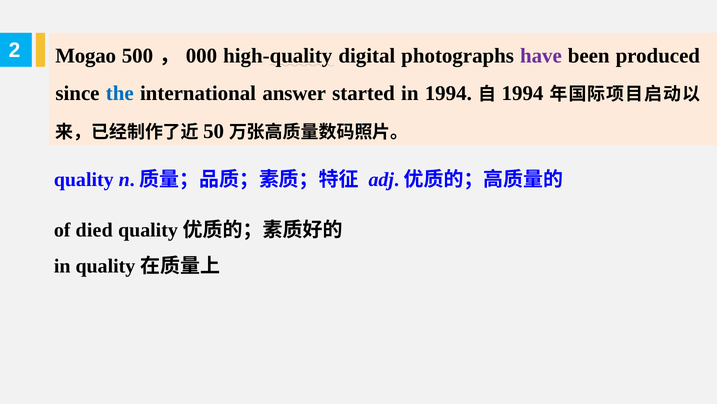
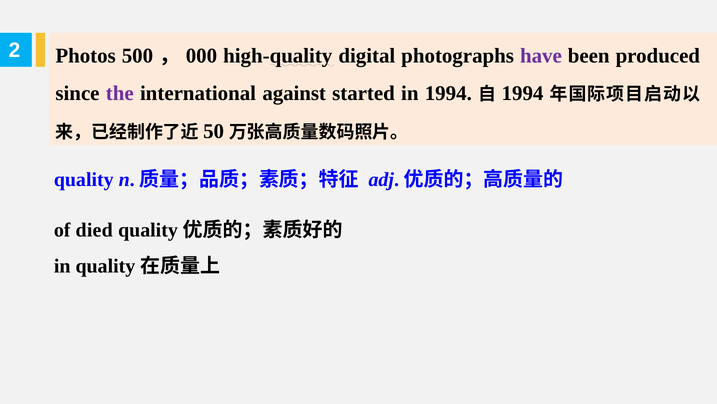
Mogao: Mogao -> Photos
the colour: blue -> purple
answer: answer -> against
